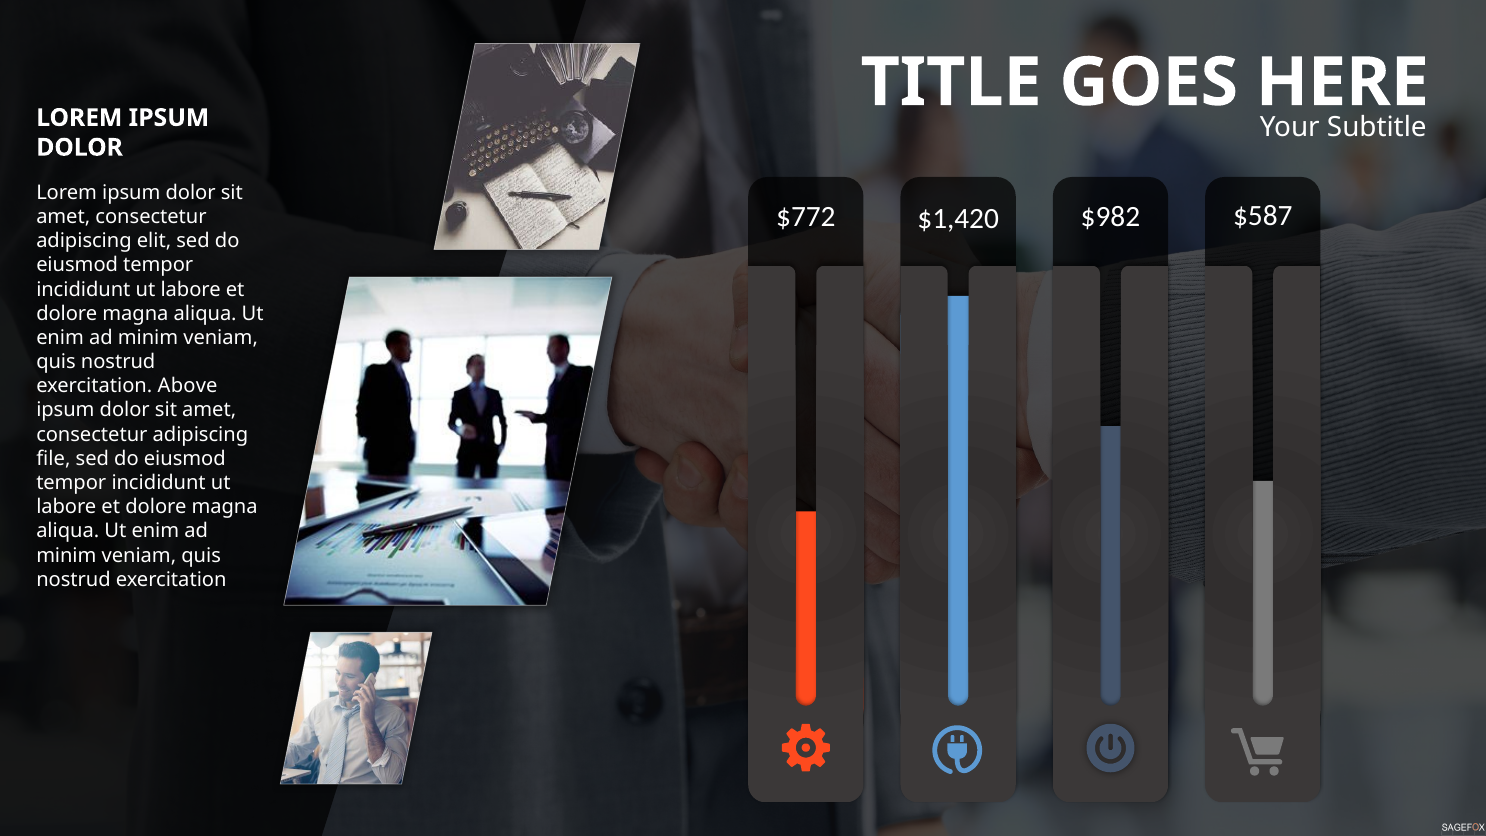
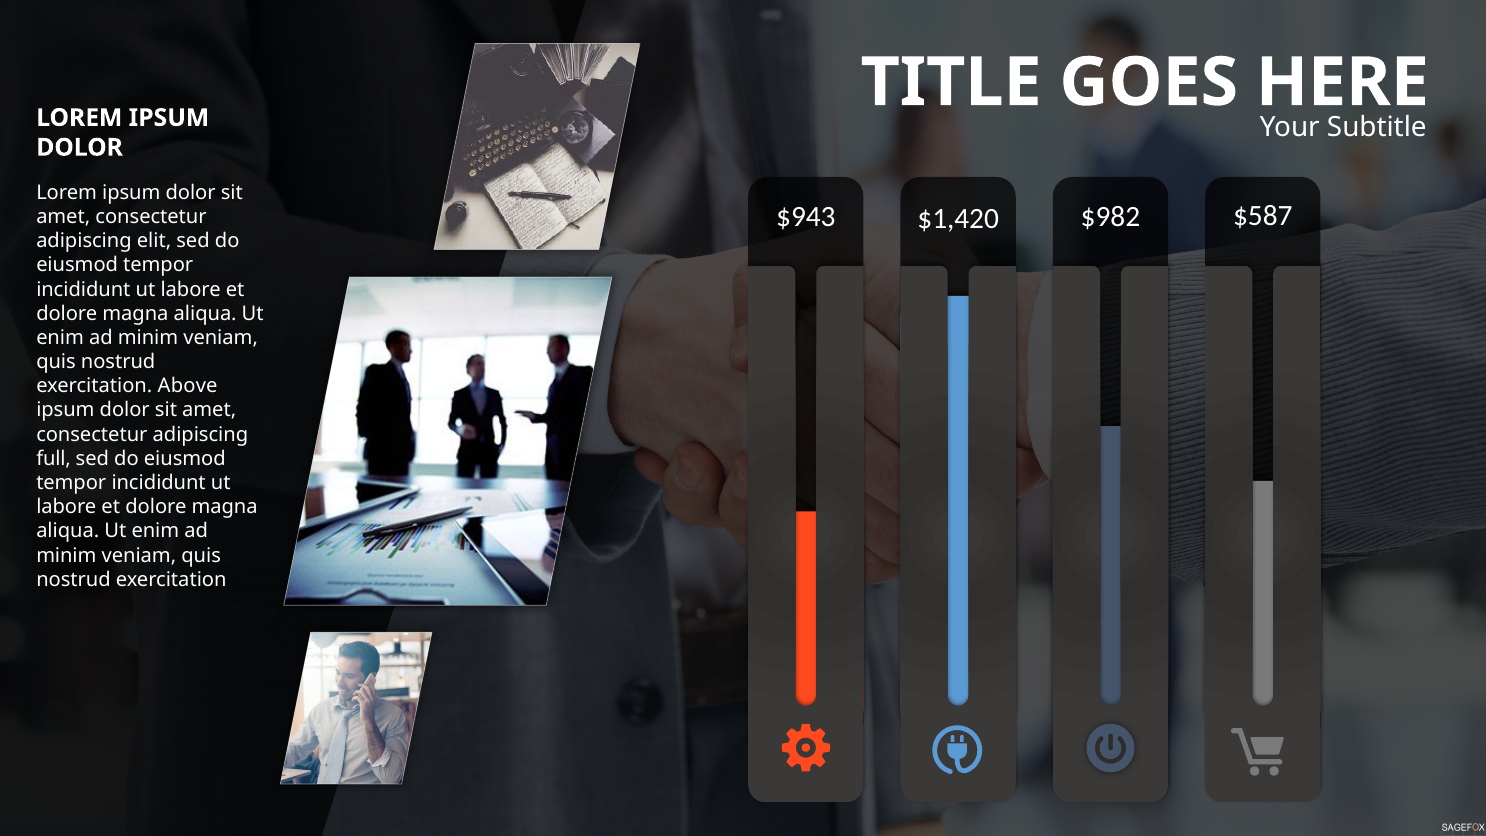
$772: $772 -> $943
file: file -> full
